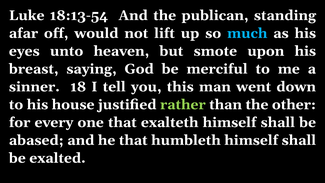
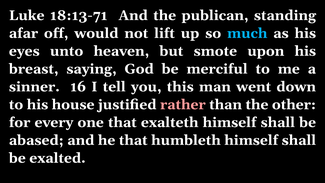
18:13-54: 18:13-54 -> 18:13-71
18: 18 -> 16
rather colour: light green -> pink
